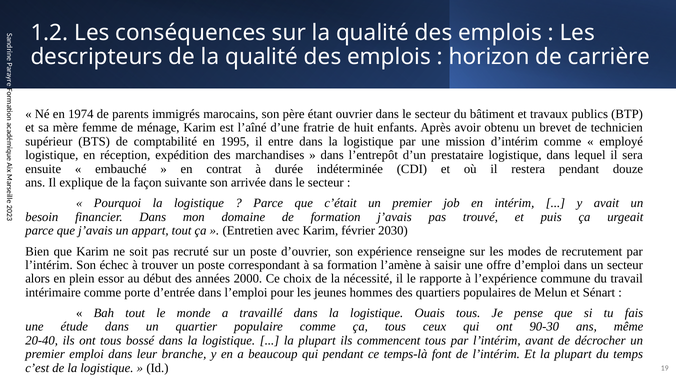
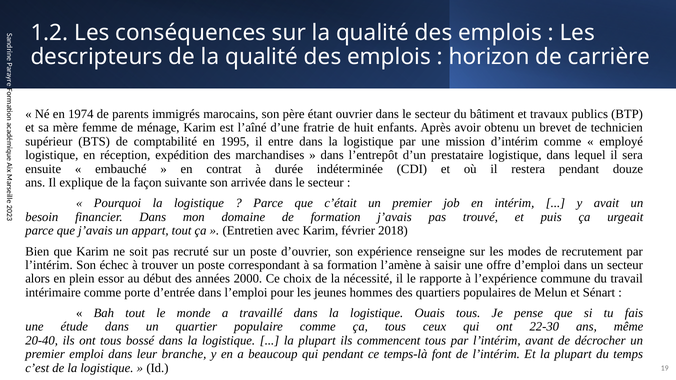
2030: 2030 -> 2018
90-30: 90-30 -> 22-30
